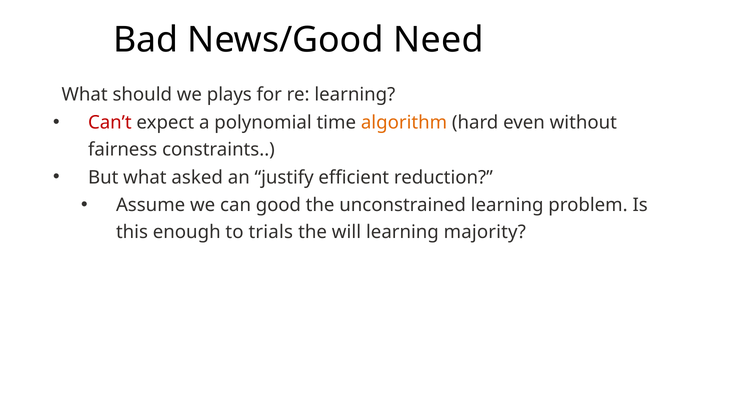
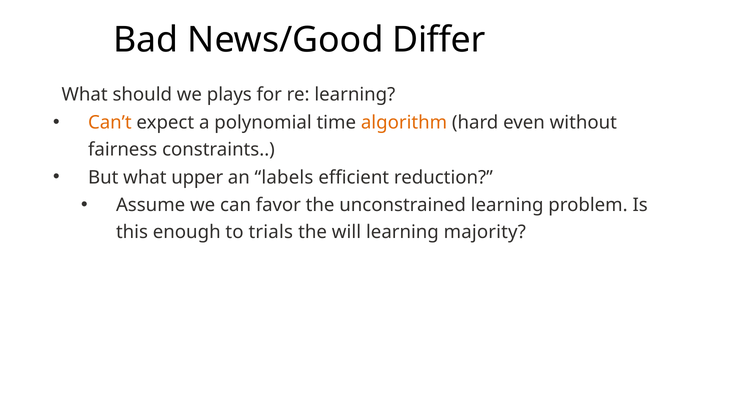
Need: Need -> Differ
Can’t colour: red -> orange
asked: asked -> upper
justify: justify -> labels
good: good -> favor
